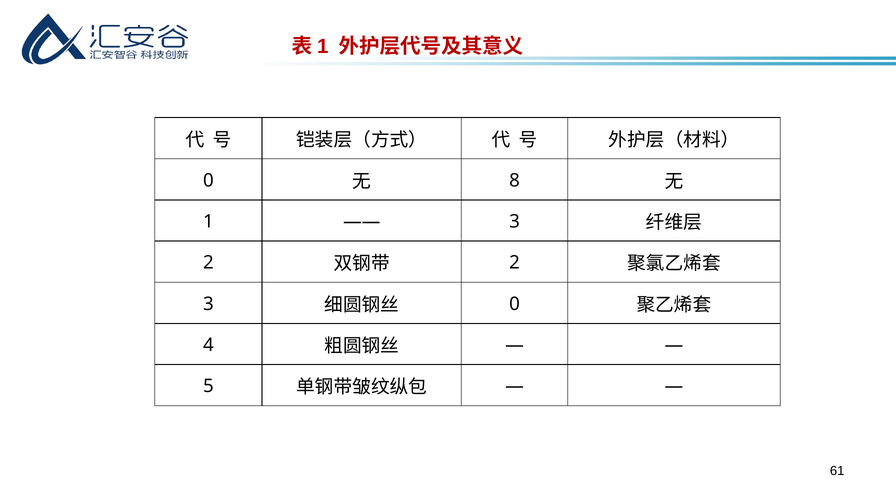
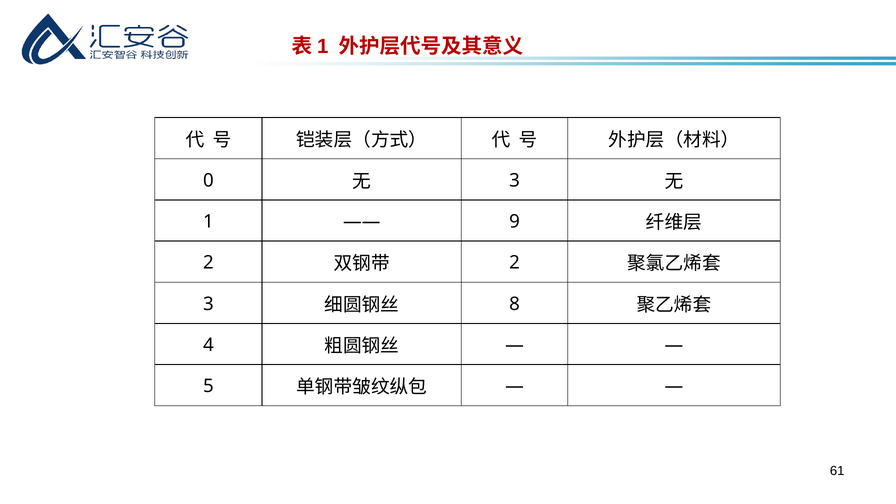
8 at (515, 180): 8 -> 3
3 at (515, 222): 3 -> 9
0 at (515, 304): 0 -> 8
